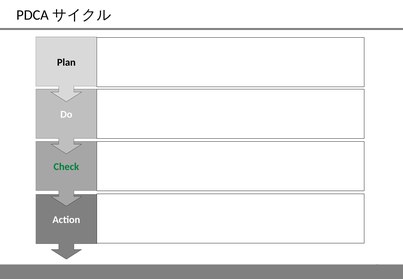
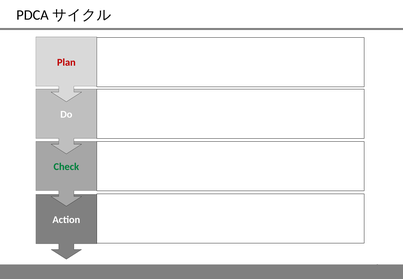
Plan colour: black -> red
